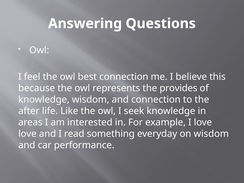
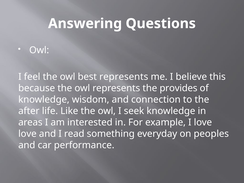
best connection: connection -> represents
on wisdom: wisdom -> peoples
